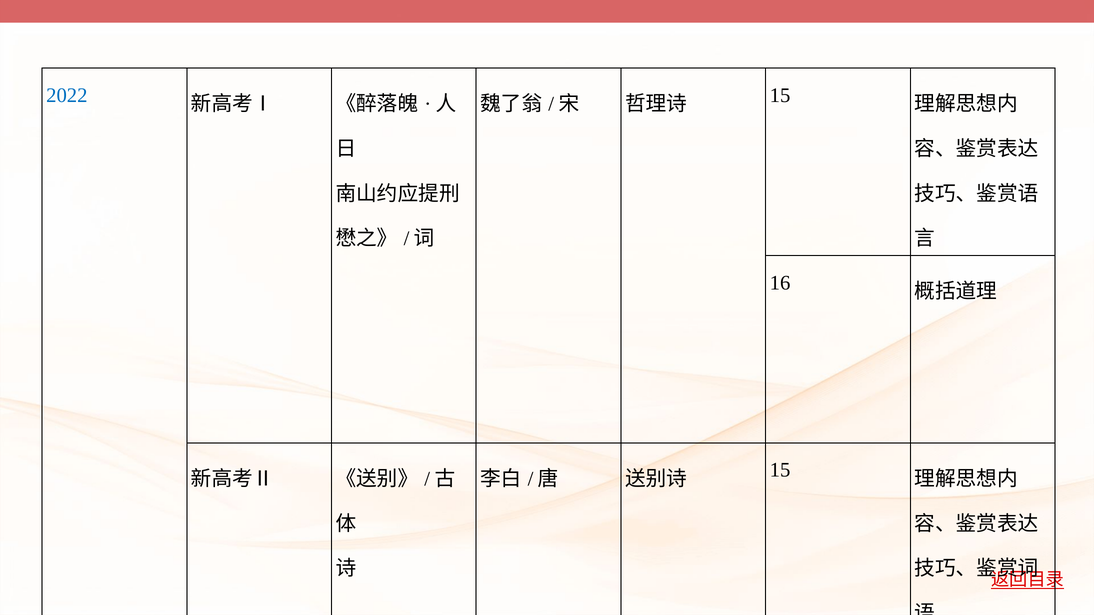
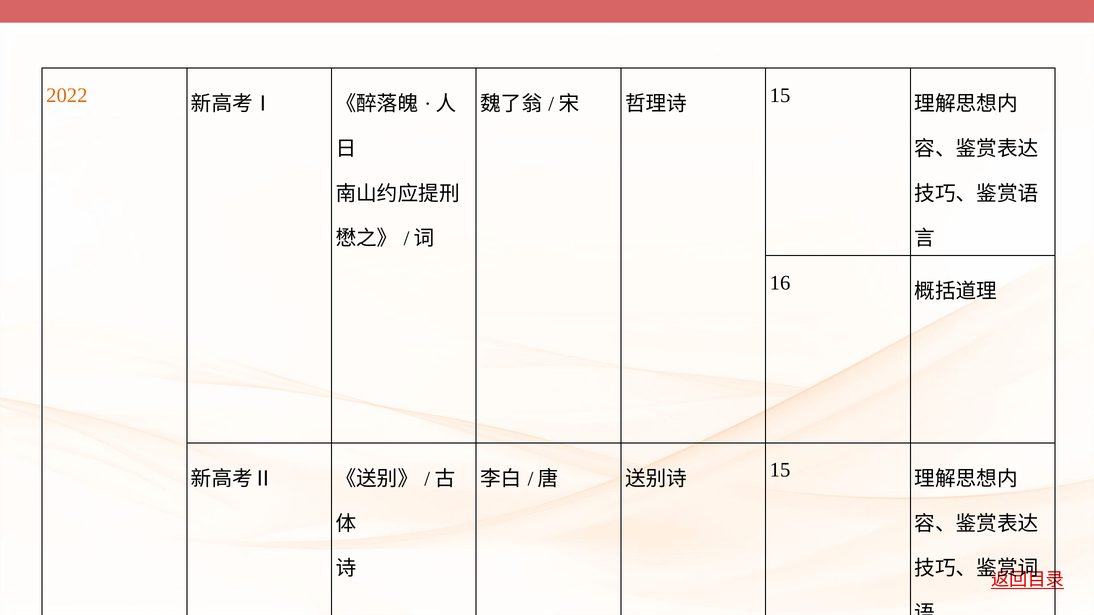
2022 colour: blue -> orange
